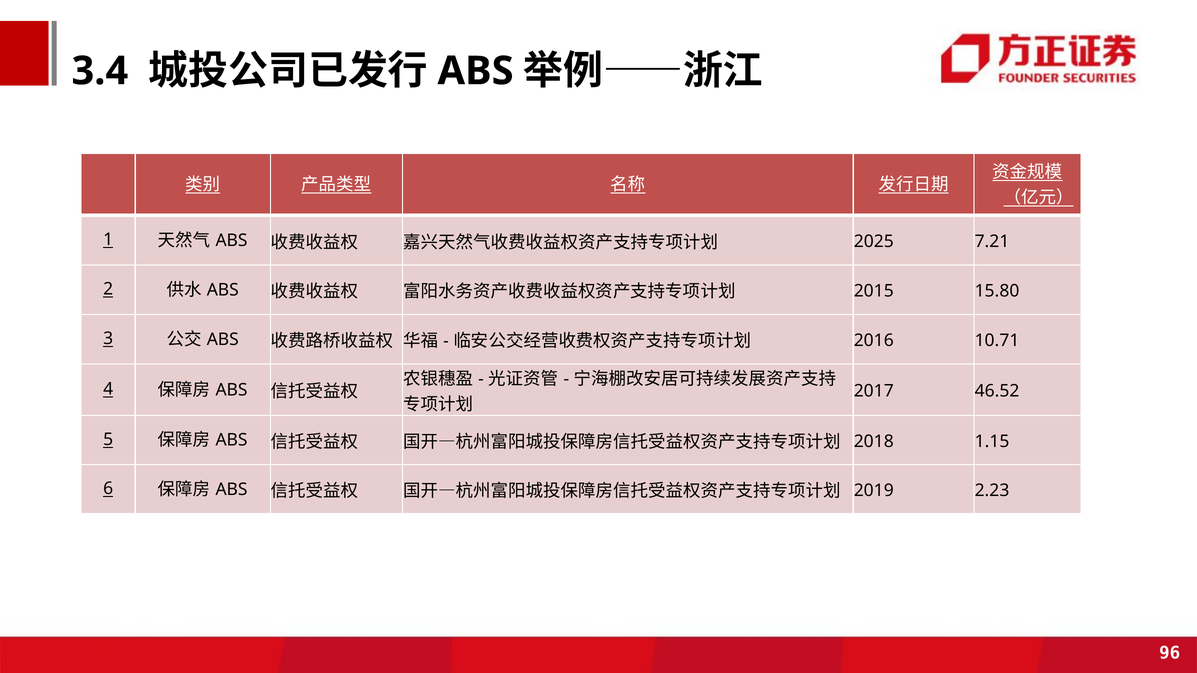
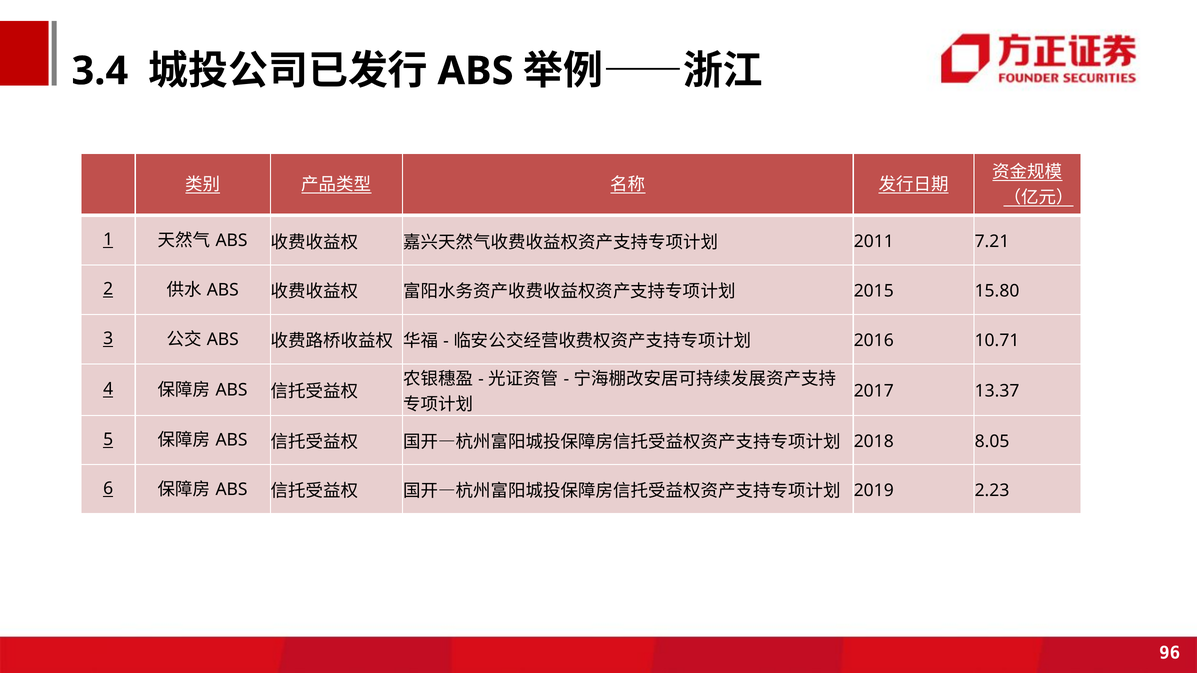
2025: 2025 -> 2011
46.52: 46.52 -> 13.37
1.15: 1.15 -> 8.05
